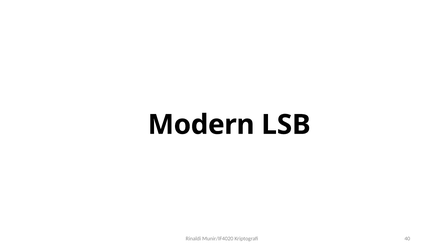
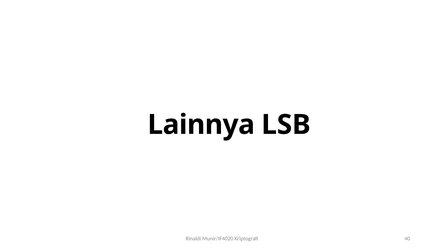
Modern: Modern -> Lainnya
